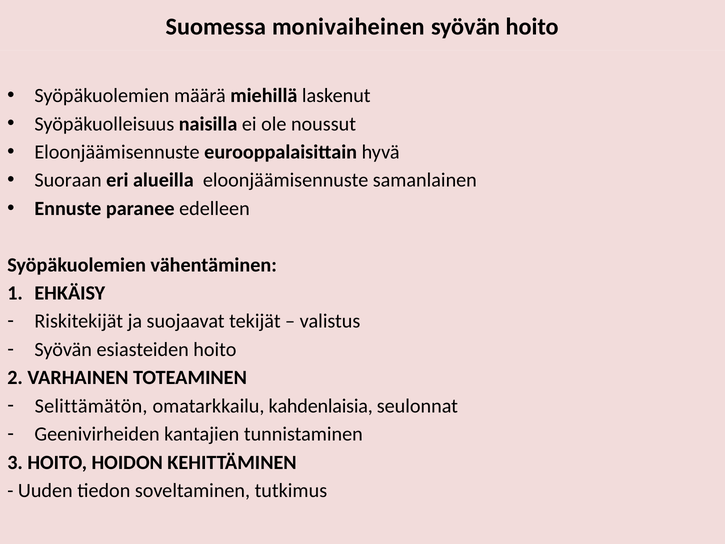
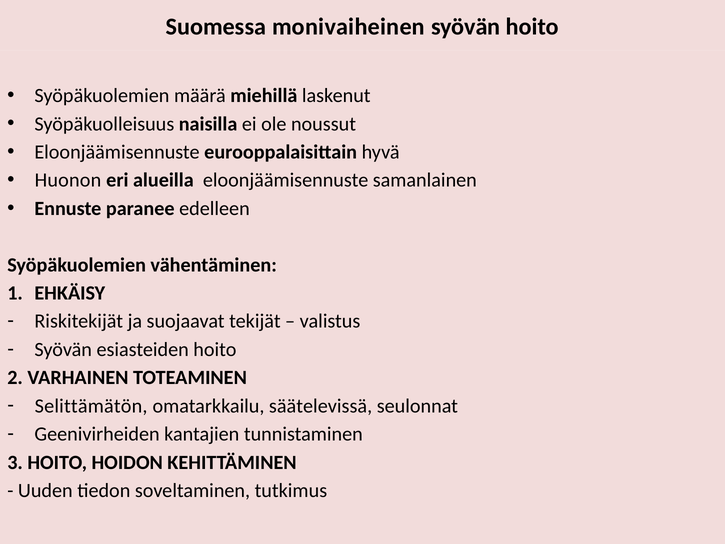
Suoraan: Suoraan -> Huonon
kahdenlaisia: kahdenlaisia -> säätelevissä
